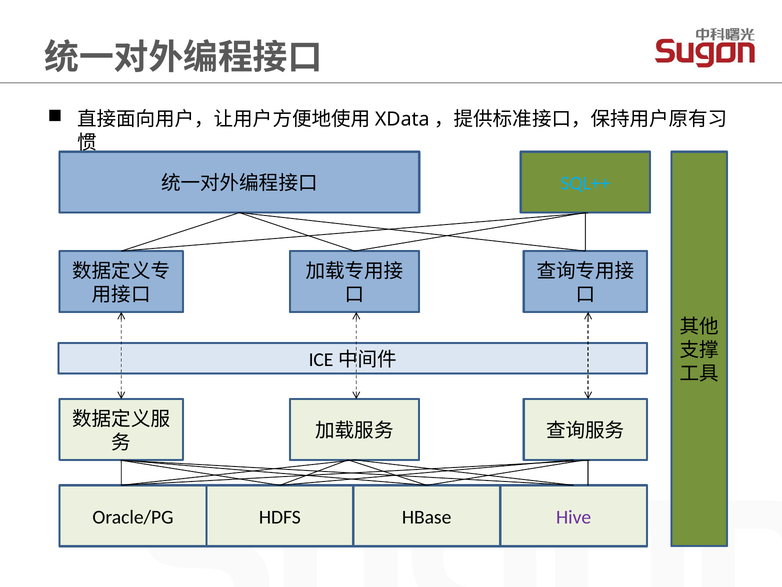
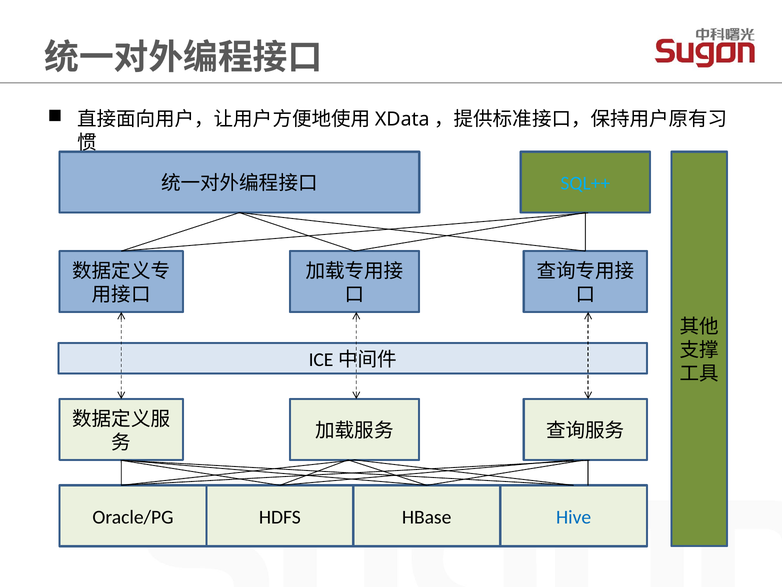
Hive colour: purple -> blue
